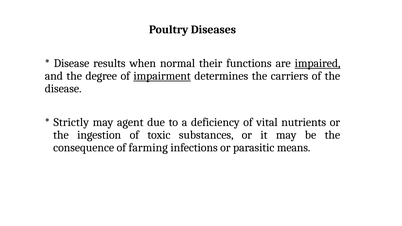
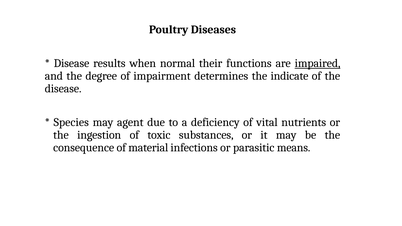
impairment underline: present -> none
carriers: carriers -> indicate
Strictly: Strictly -> Species
farming: farming -> material
